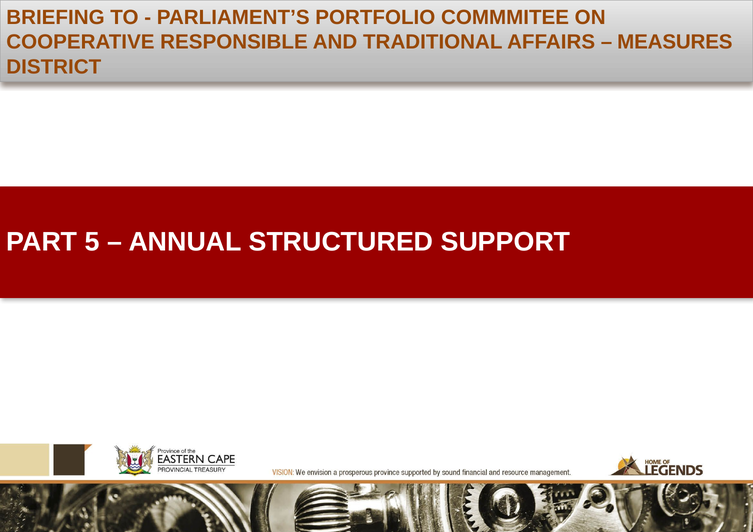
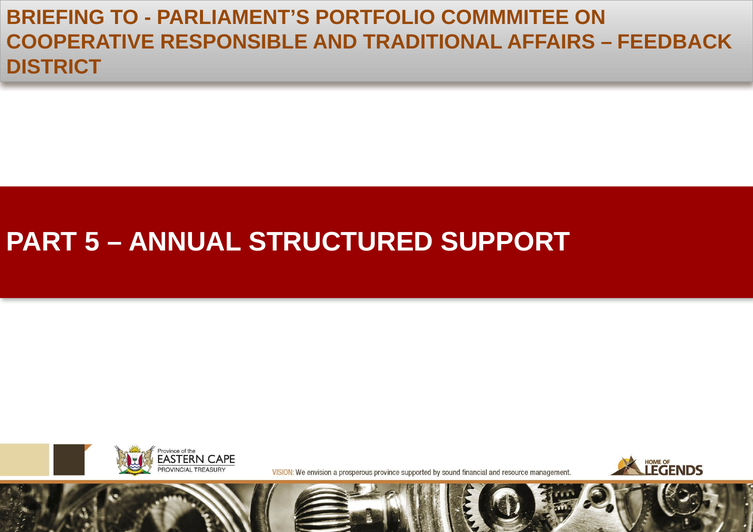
MEASURES: MEASURES -> FEEDBACK
